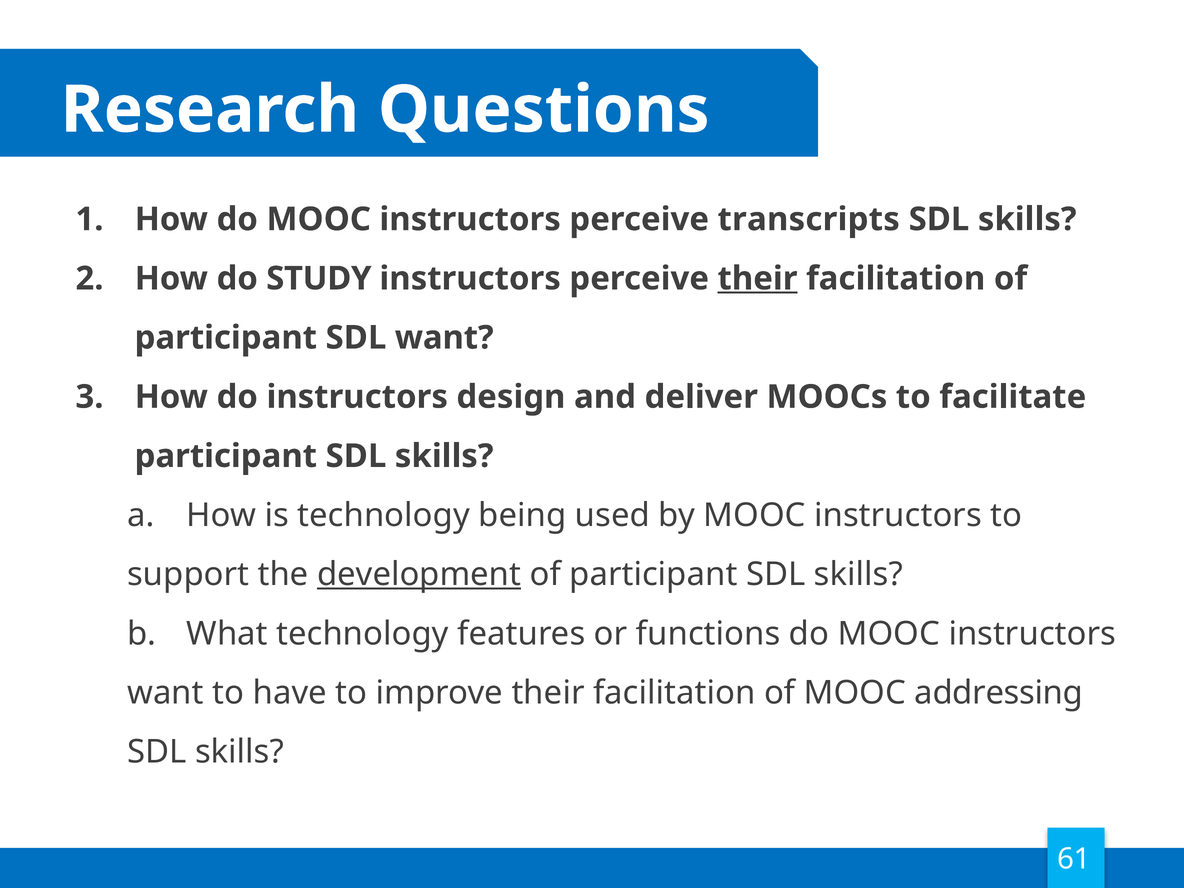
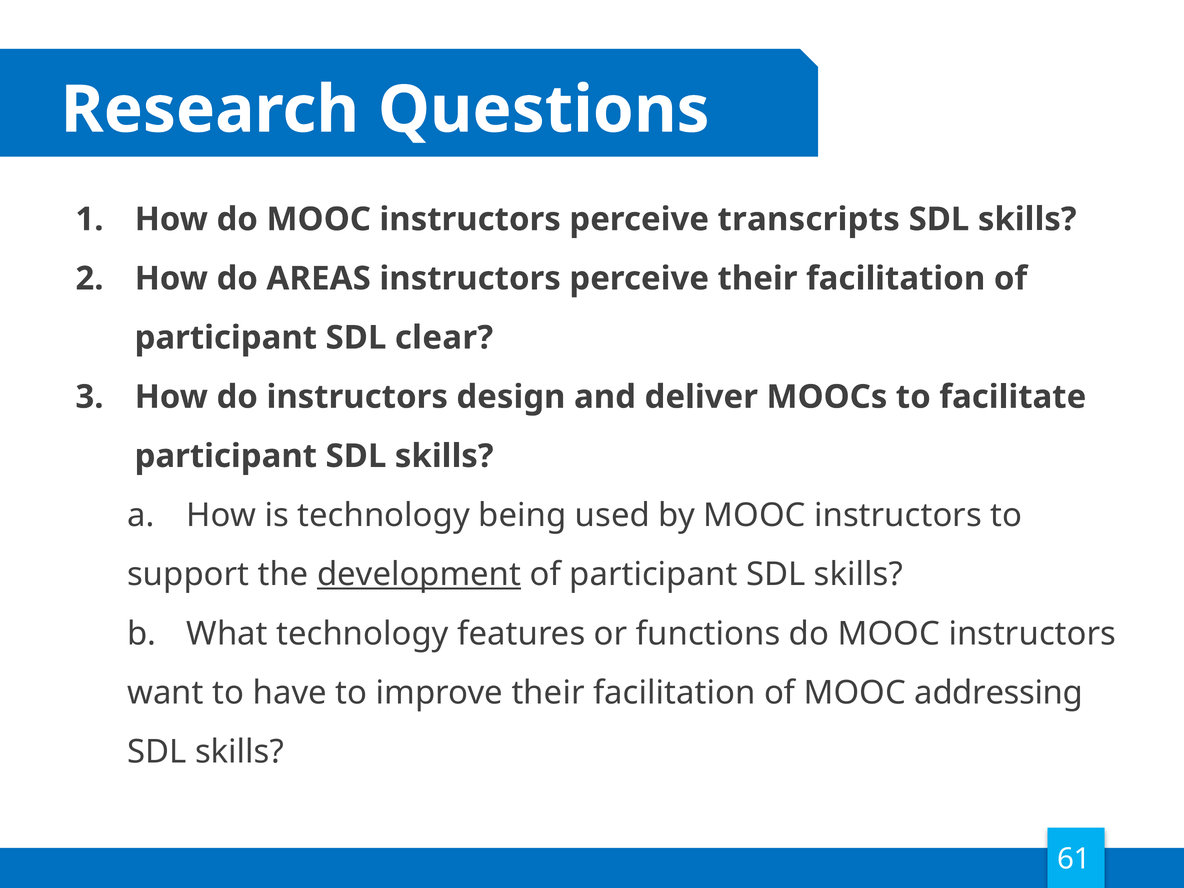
STUDY: STUDY -> AREAS
their at (757, 279) underline: present -> none
SDL want: want -> clear
